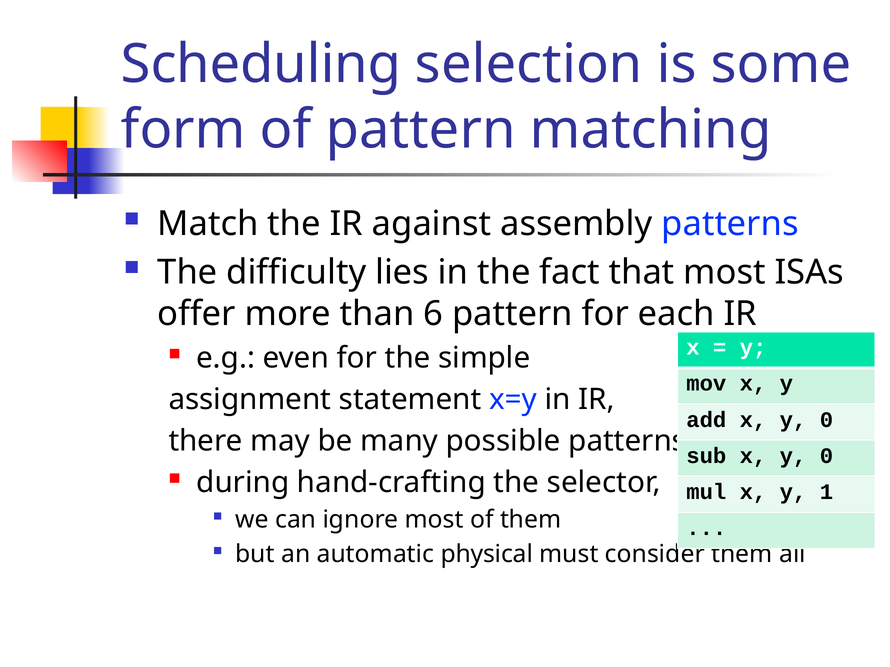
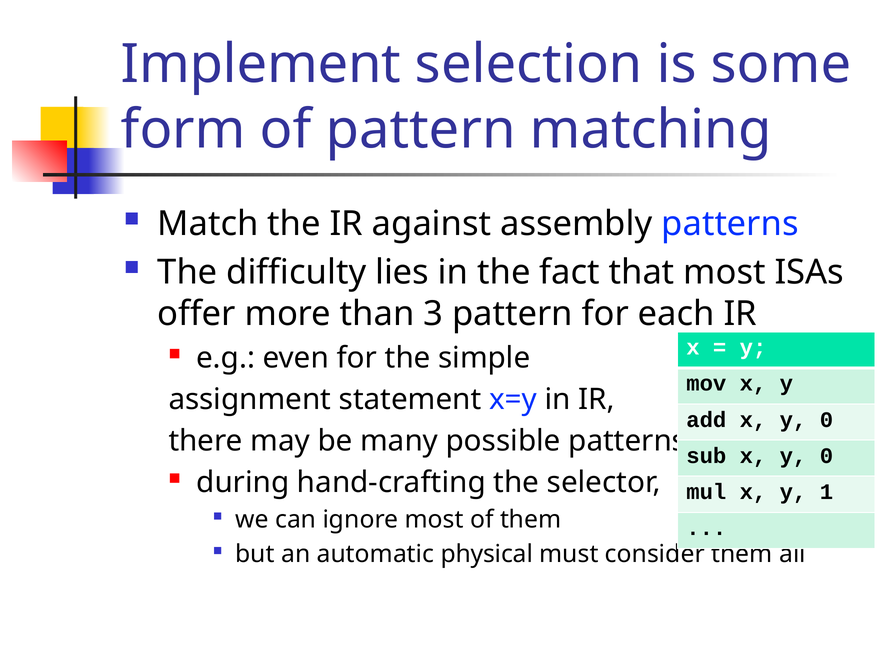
Scheduling: Scheduling -> Implement
6: 6 -> 3
